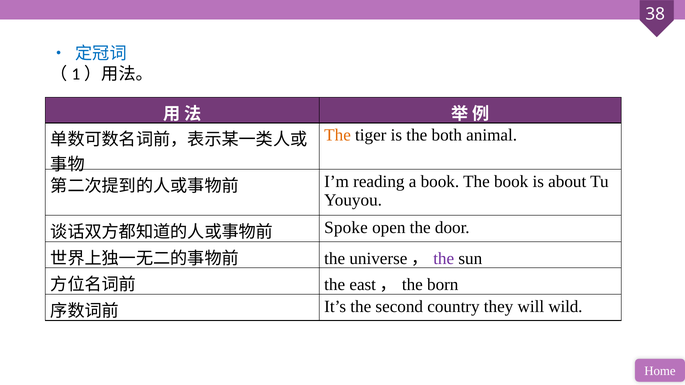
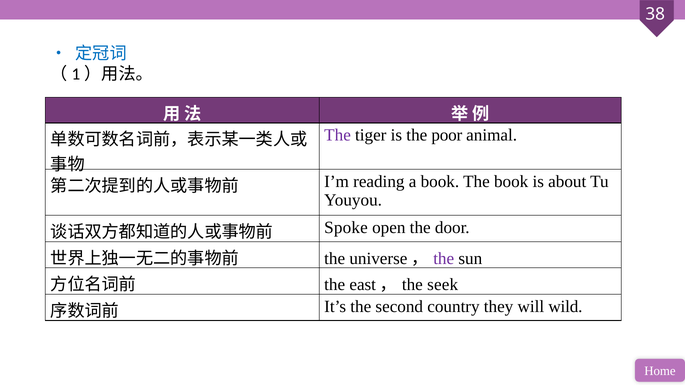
The at (338, 135) colour: orange -> purple
both: both -> poor
born: born -> seek
